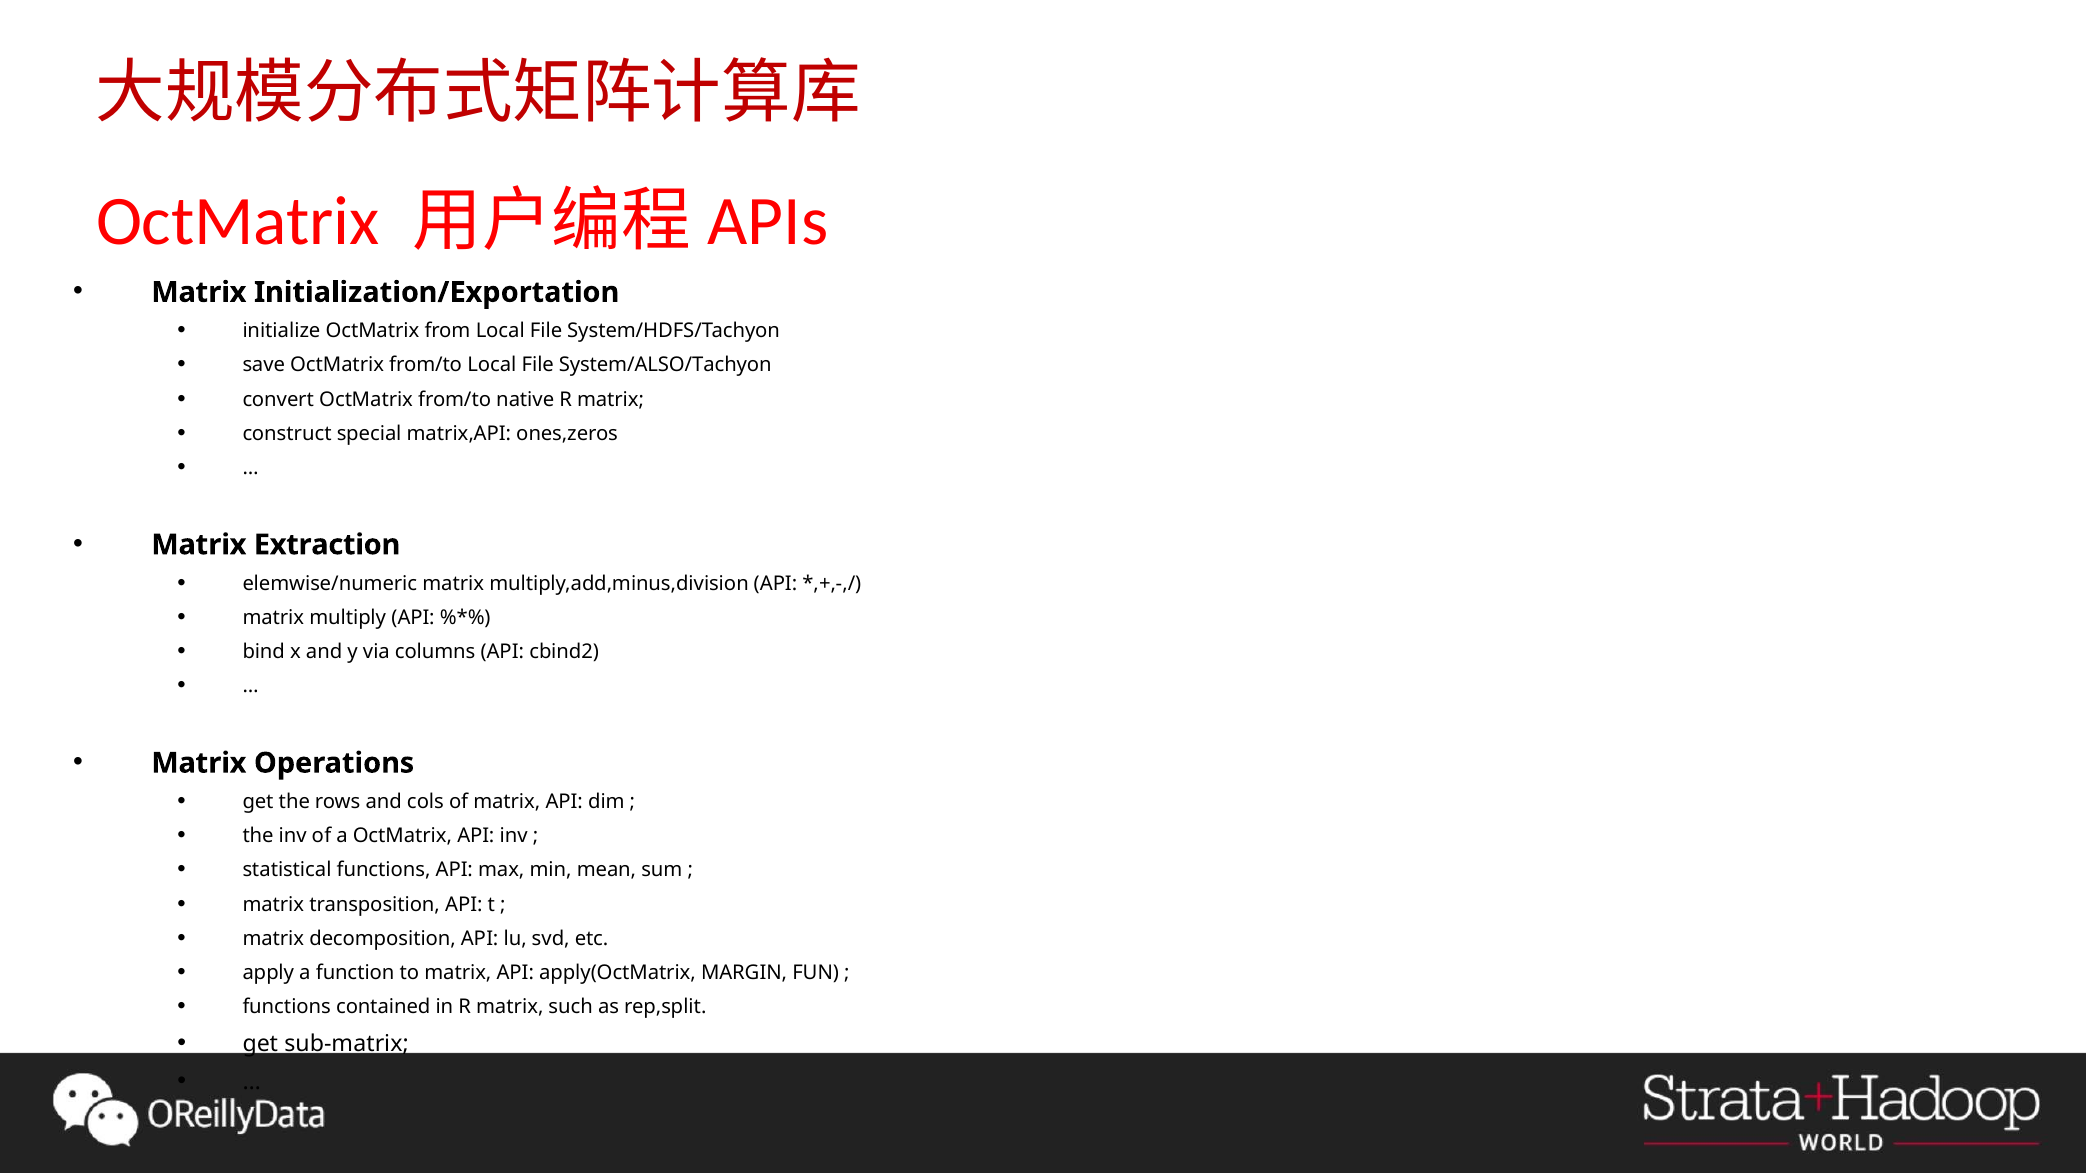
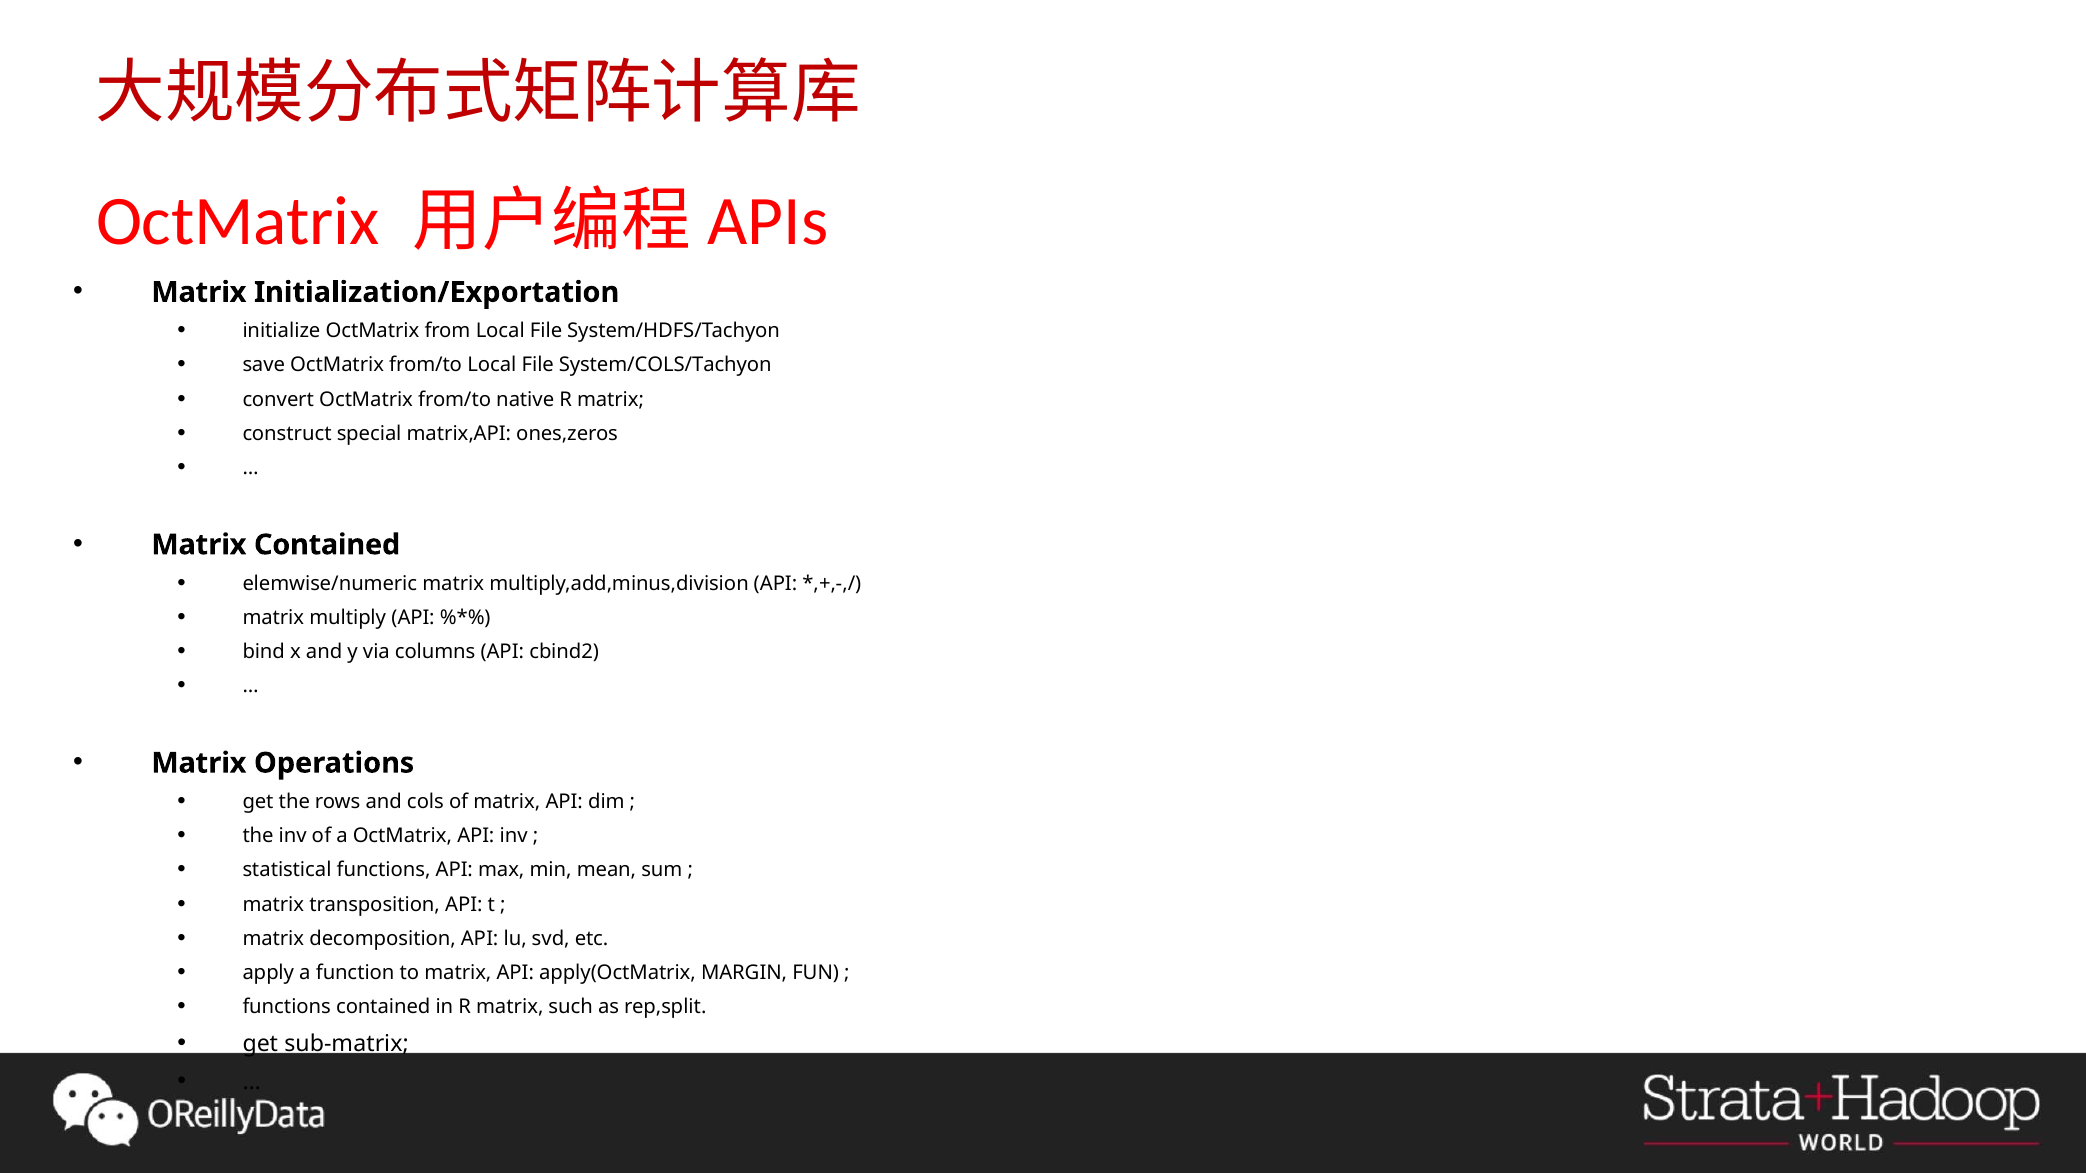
System/ALSO/Tachyon: System/ALSO/Tachyon -> System/COLS/Tachyon
Matrix Extraction: Extraction -> Contained
